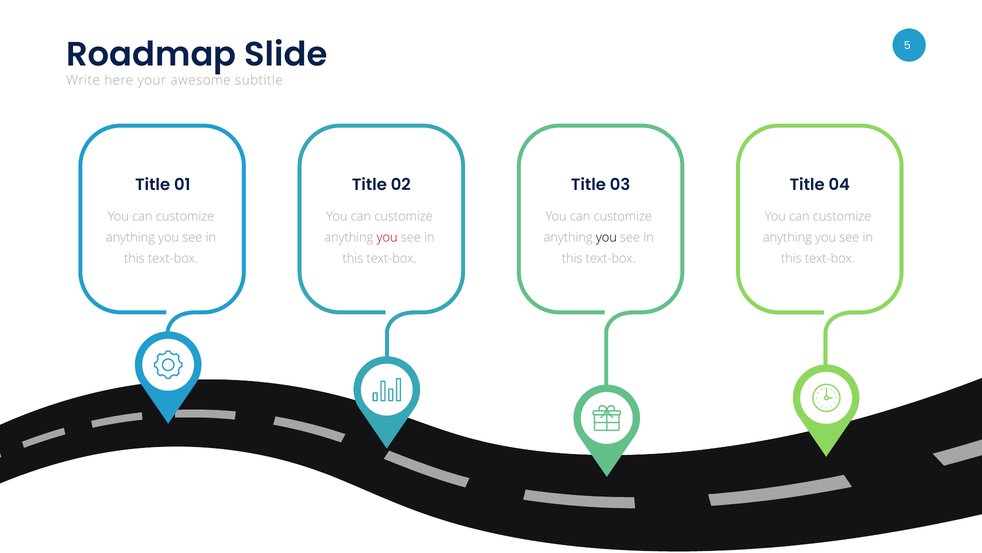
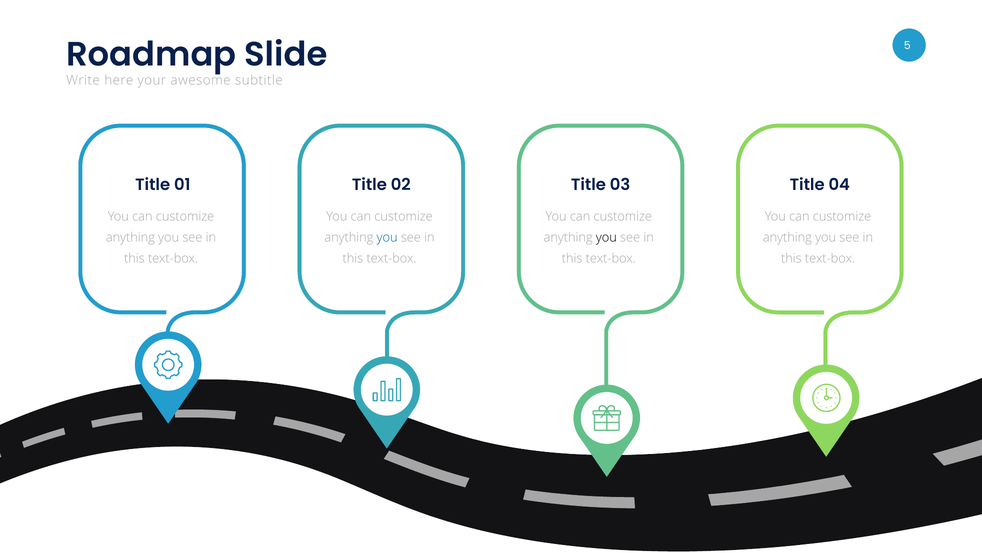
you at (387, 238) colour: red -> blue
